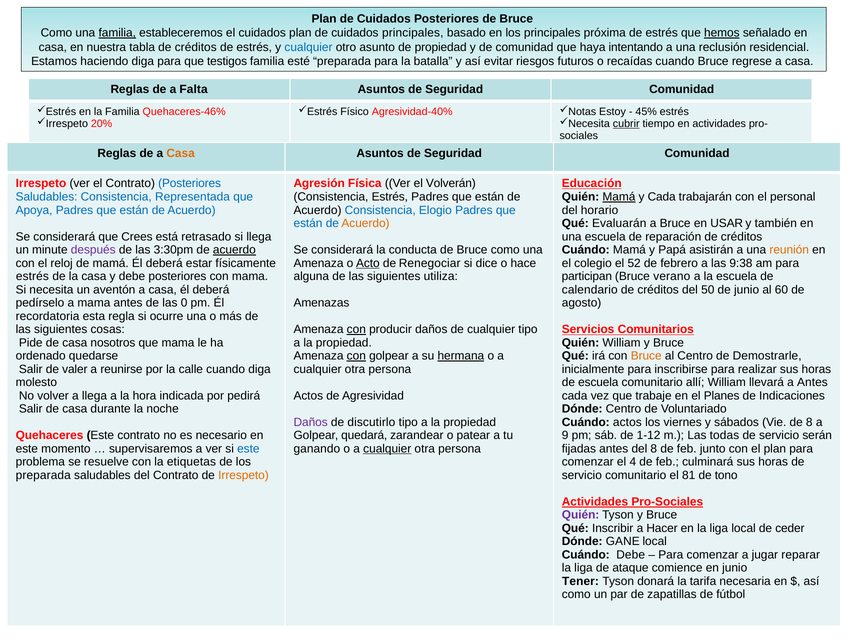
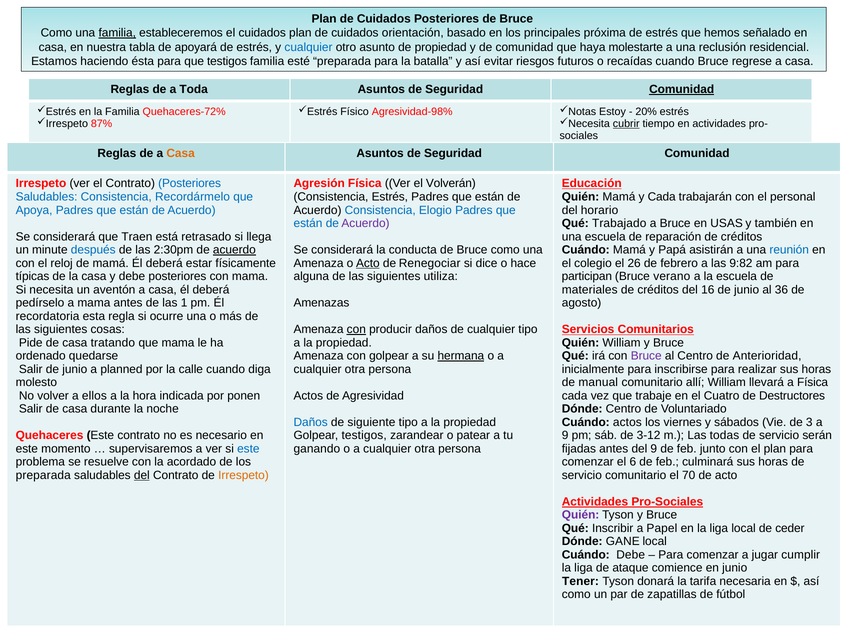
cuidados principales: principales -> orientación
hemos underline: present -> none
tabla de créditos: créditos -> apoyará
intentando: intentando -> molestarte
haciendo diga: diga -> ésta
Falta: Falta -> Toda
Comunidad at (682, 89) underline: none -> present
Quehaceres-46%: Quehaceres-46% -> Quehaceres-72%
Agresividad-40%: Agresividad-40% -> Agresividad-98%
45%: 45% -> 20%
20%: 20% -> 87%
Representada: Representada -> Recordármelo
Mamá at (619, 197) underline: present -> none
Acuerdo at (365, 223) colour: orange -> purple
Evaluarán: Evaluarán -> Trabajado
USAR: USAR -> USAS
Crees: Crees -> Traen
después colour: purple -> blue
3:30pm: 3:30pm -> 2:30pm
reunión colour: orange -> blue
52: 52 -> 26
9:38: 9:38 -> 9:82
estrés at (32, 276): estrés -> típicas
calendario: calendario -> materiales
50: 50 -> 16
60: 60 -> 36
0: 0 -> 1
nosotros: nosotros -> tratando
con at (356, 356) underline: present -> none
Bruce at (646, 356) colour: orange -> purple
Demostrarle: Demostrarle -> Anterioridad
Salir de valer: valer -> junio
reunirse: reunirse -> planned
de escuela: escuela -> manual
a Antes: Antes -> Física
a llega: llega -> ellos
pedirá: pedirá -> ponen
Planes: Planes -> Cuatro
Indicaciones: Indicaciones -> Destructores
Daños at (311, 422) colour: purple -> blue
discutirlo: discutirlo -> siguiente
de 8: 8 -> 3
Golpear quedará: quedará -> testigos
1-12: 1-12 -> 3-12
cualquier at (387, 449) underline: present -> none
del 8: 8 -> 9
etiquetas: etiquetas -> acordado
4: 4 -> 6
del at (142, 475) underline: none -> present
81: 81 -> 70
de tono: tono -> acto
Hacer: Hacer -> Papel
reparar: reparar -> cumplir
